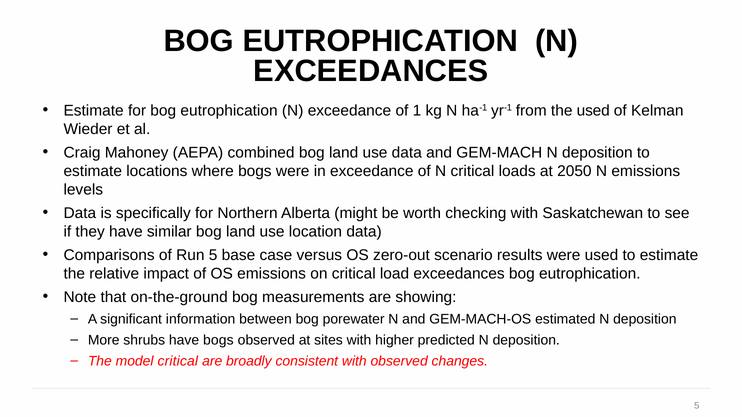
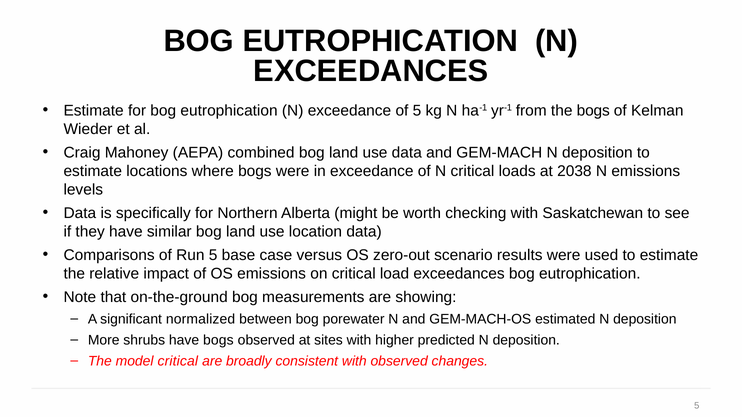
of 1: 1 -> 5
the used: used -> bogs
2050: 2050 -> 2038
information: information -> normalized
